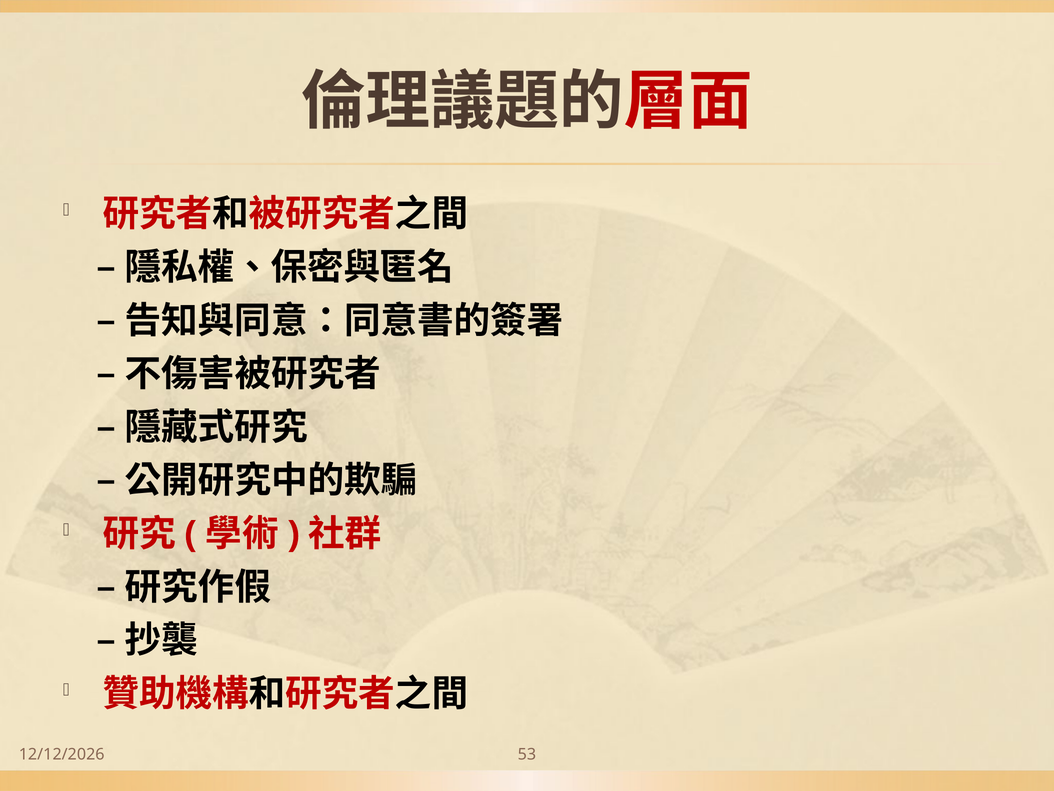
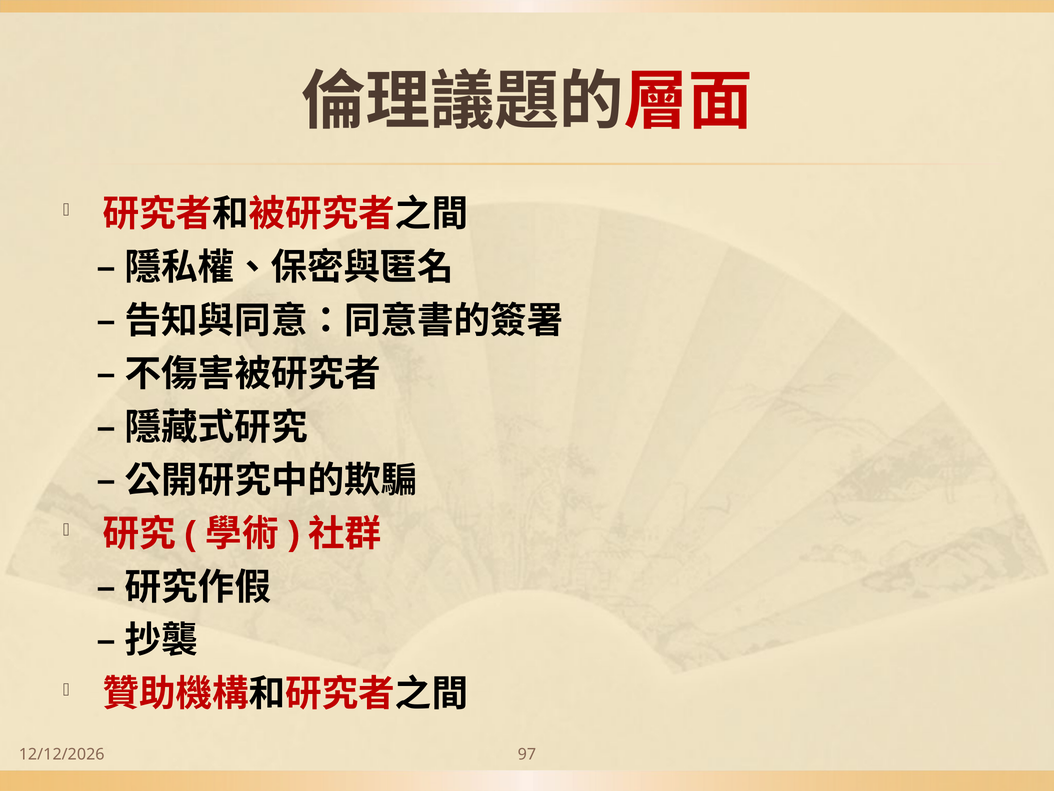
53: 53 -> 97
